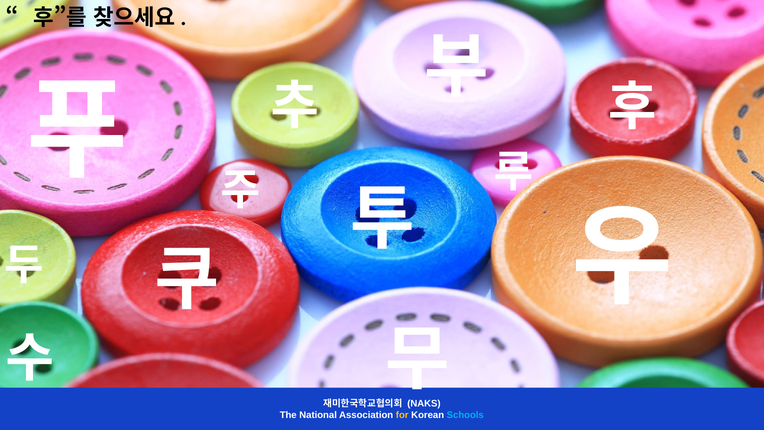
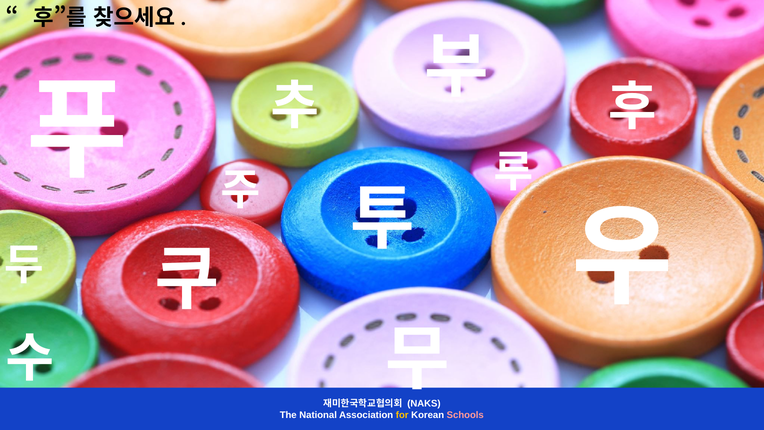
Schools colour: light blue -> pink
